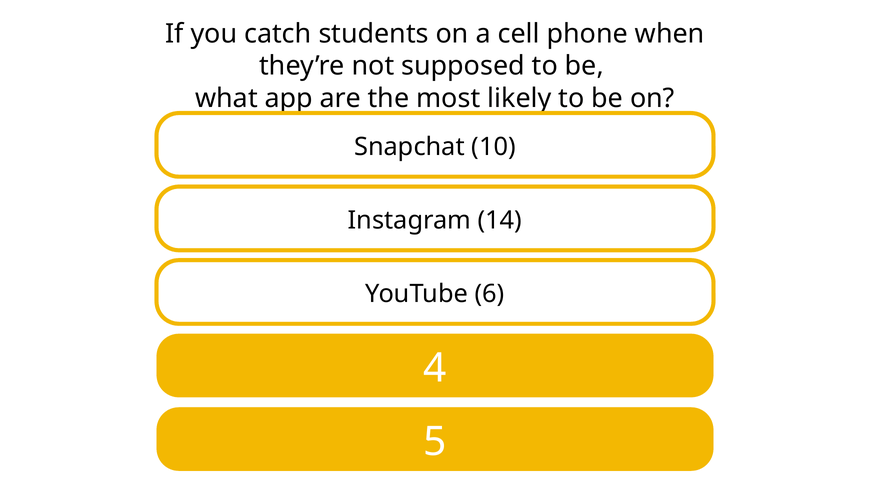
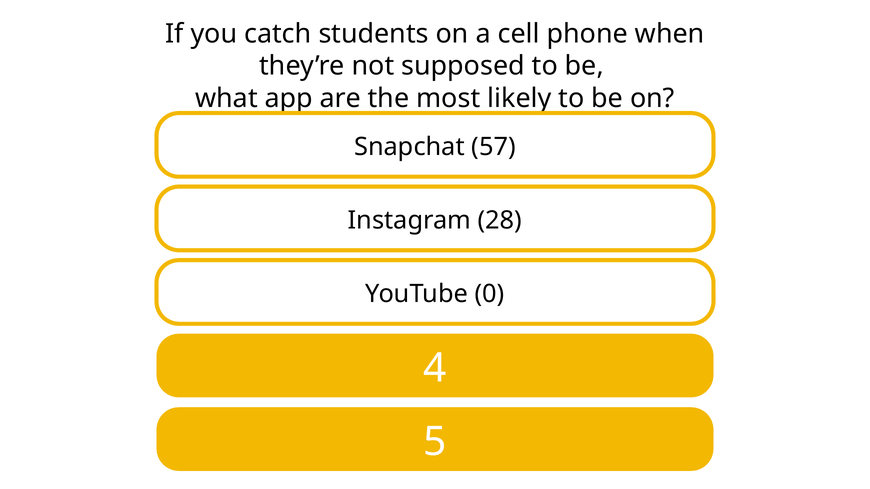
10: 10 -> 57
14: 14 -> 28
6: 6 -> 0
